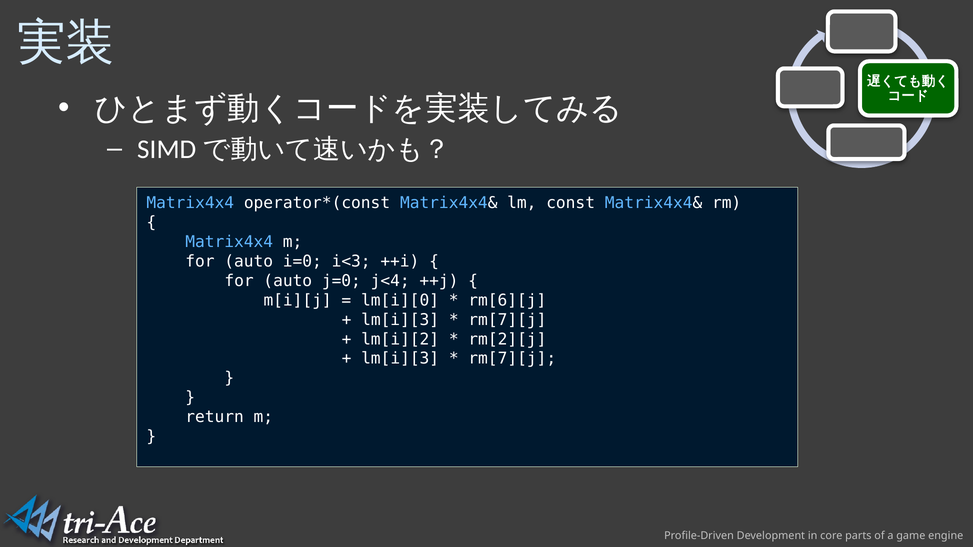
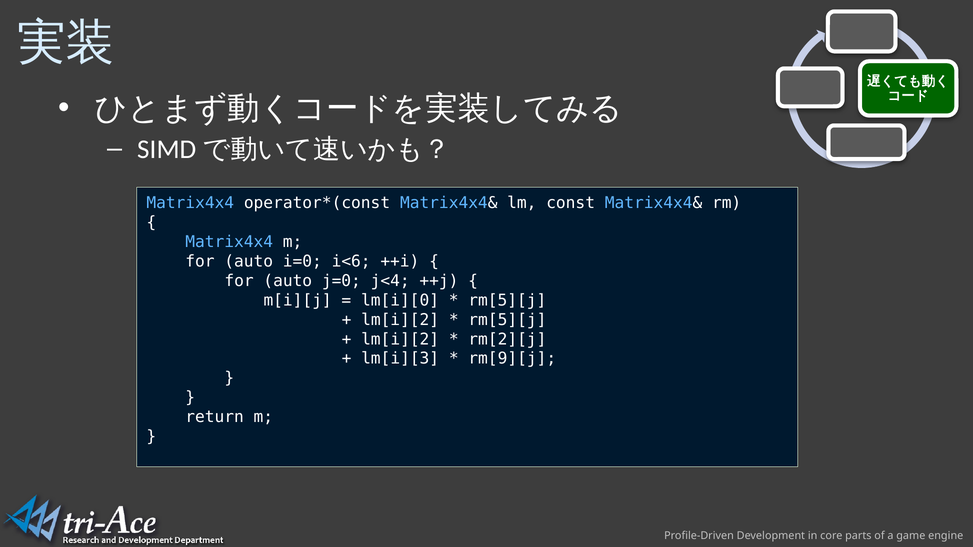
i<3: i<3 -> i<6
rm[6][j at (507, 300): rm[6][j -> rm[5][j
lm[i][3 at (400, 320): lm[i][3 -> lm[i][2
rm[7][j at (507, 320): rm[7][j -> rm[5][j
rm[7][j at (512, 359): rm[7][j -> rm[9][j
